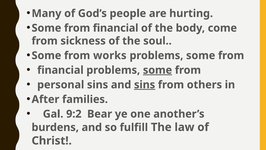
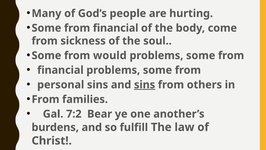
works: works -> would
some at (157, 70) underline: present -> none
After at (45, 99): After -> From
9:2: 9:2 -> 7:2
